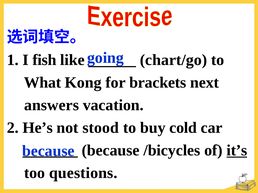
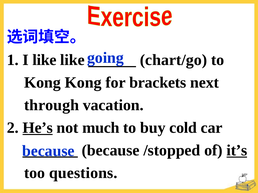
I fish: fish -> like
What at (42, 83): What -> Kong
answers: answers -> through
He’s underline: none -> present
stood: stood -> much
/bicycles: /bicycles -> /stopped
